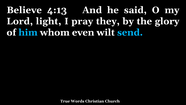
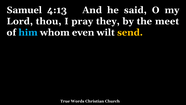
Believe: Believe -> Samuel
light: light -> thou
glory: glory -> meet
send colour: light blue -> yellow
